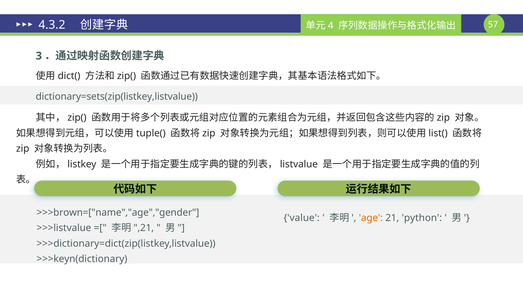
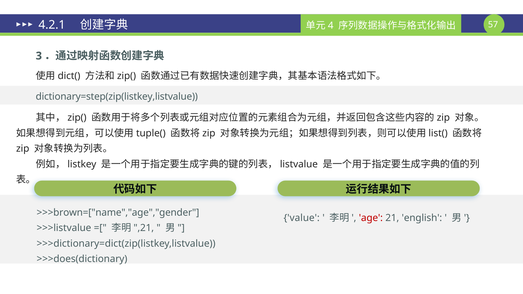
4.3.2: 4.3.2 -> 4.2.1
dictionary=sets(zip(listkey,listvalue: dictionary=sets(zip(listkey,listvalue -> dictionary=step(zip(listkey,listvalue
age colour: orange -> red
python: python -> english
>>>keyn(dictionary: >>>keyn(dictionary -> >>>does(dictionary
